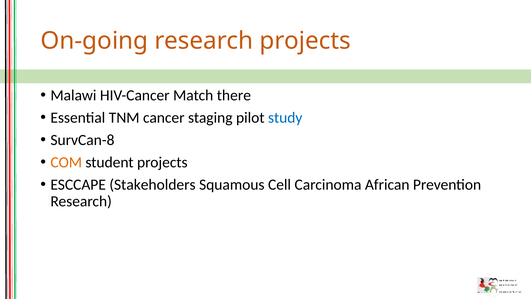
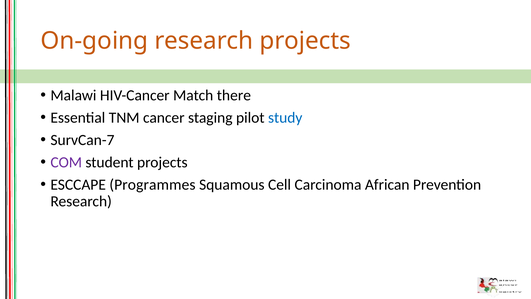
SurvCan-8: SurvCan-8 -> SurvCan-7
COM colour: orange -> purple
Stakeholders: Stakeholders -> Programmes
